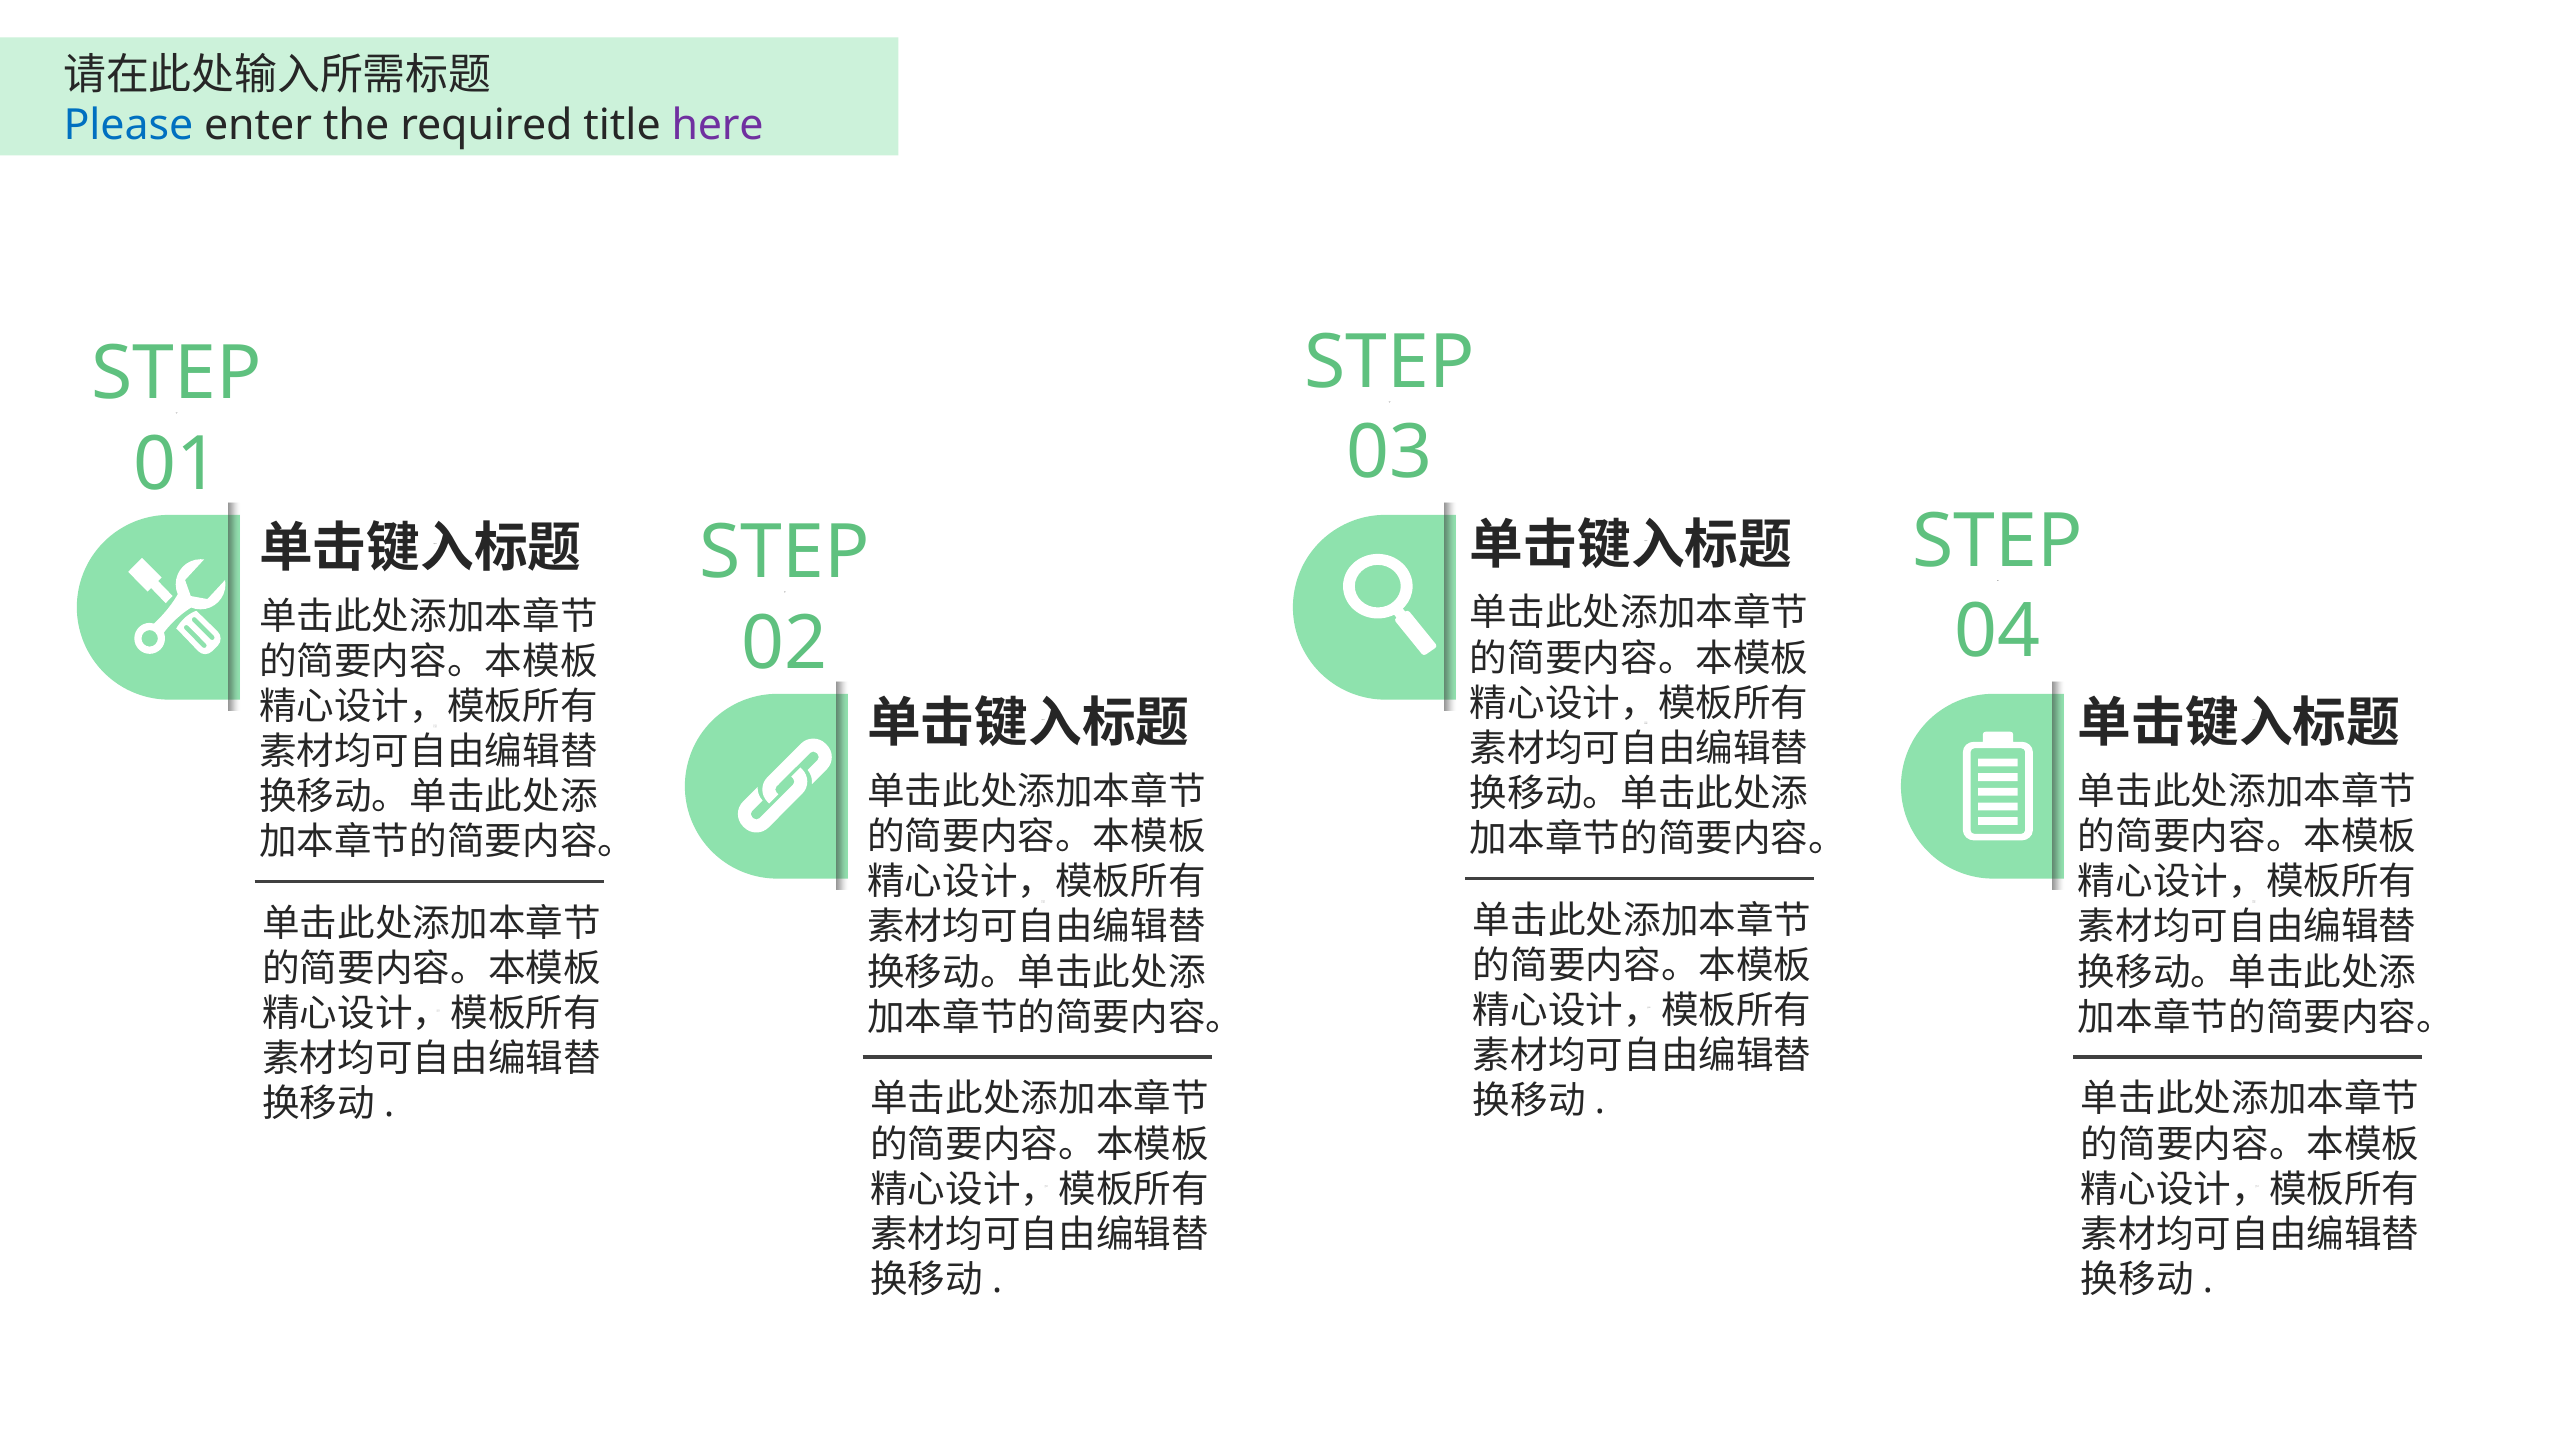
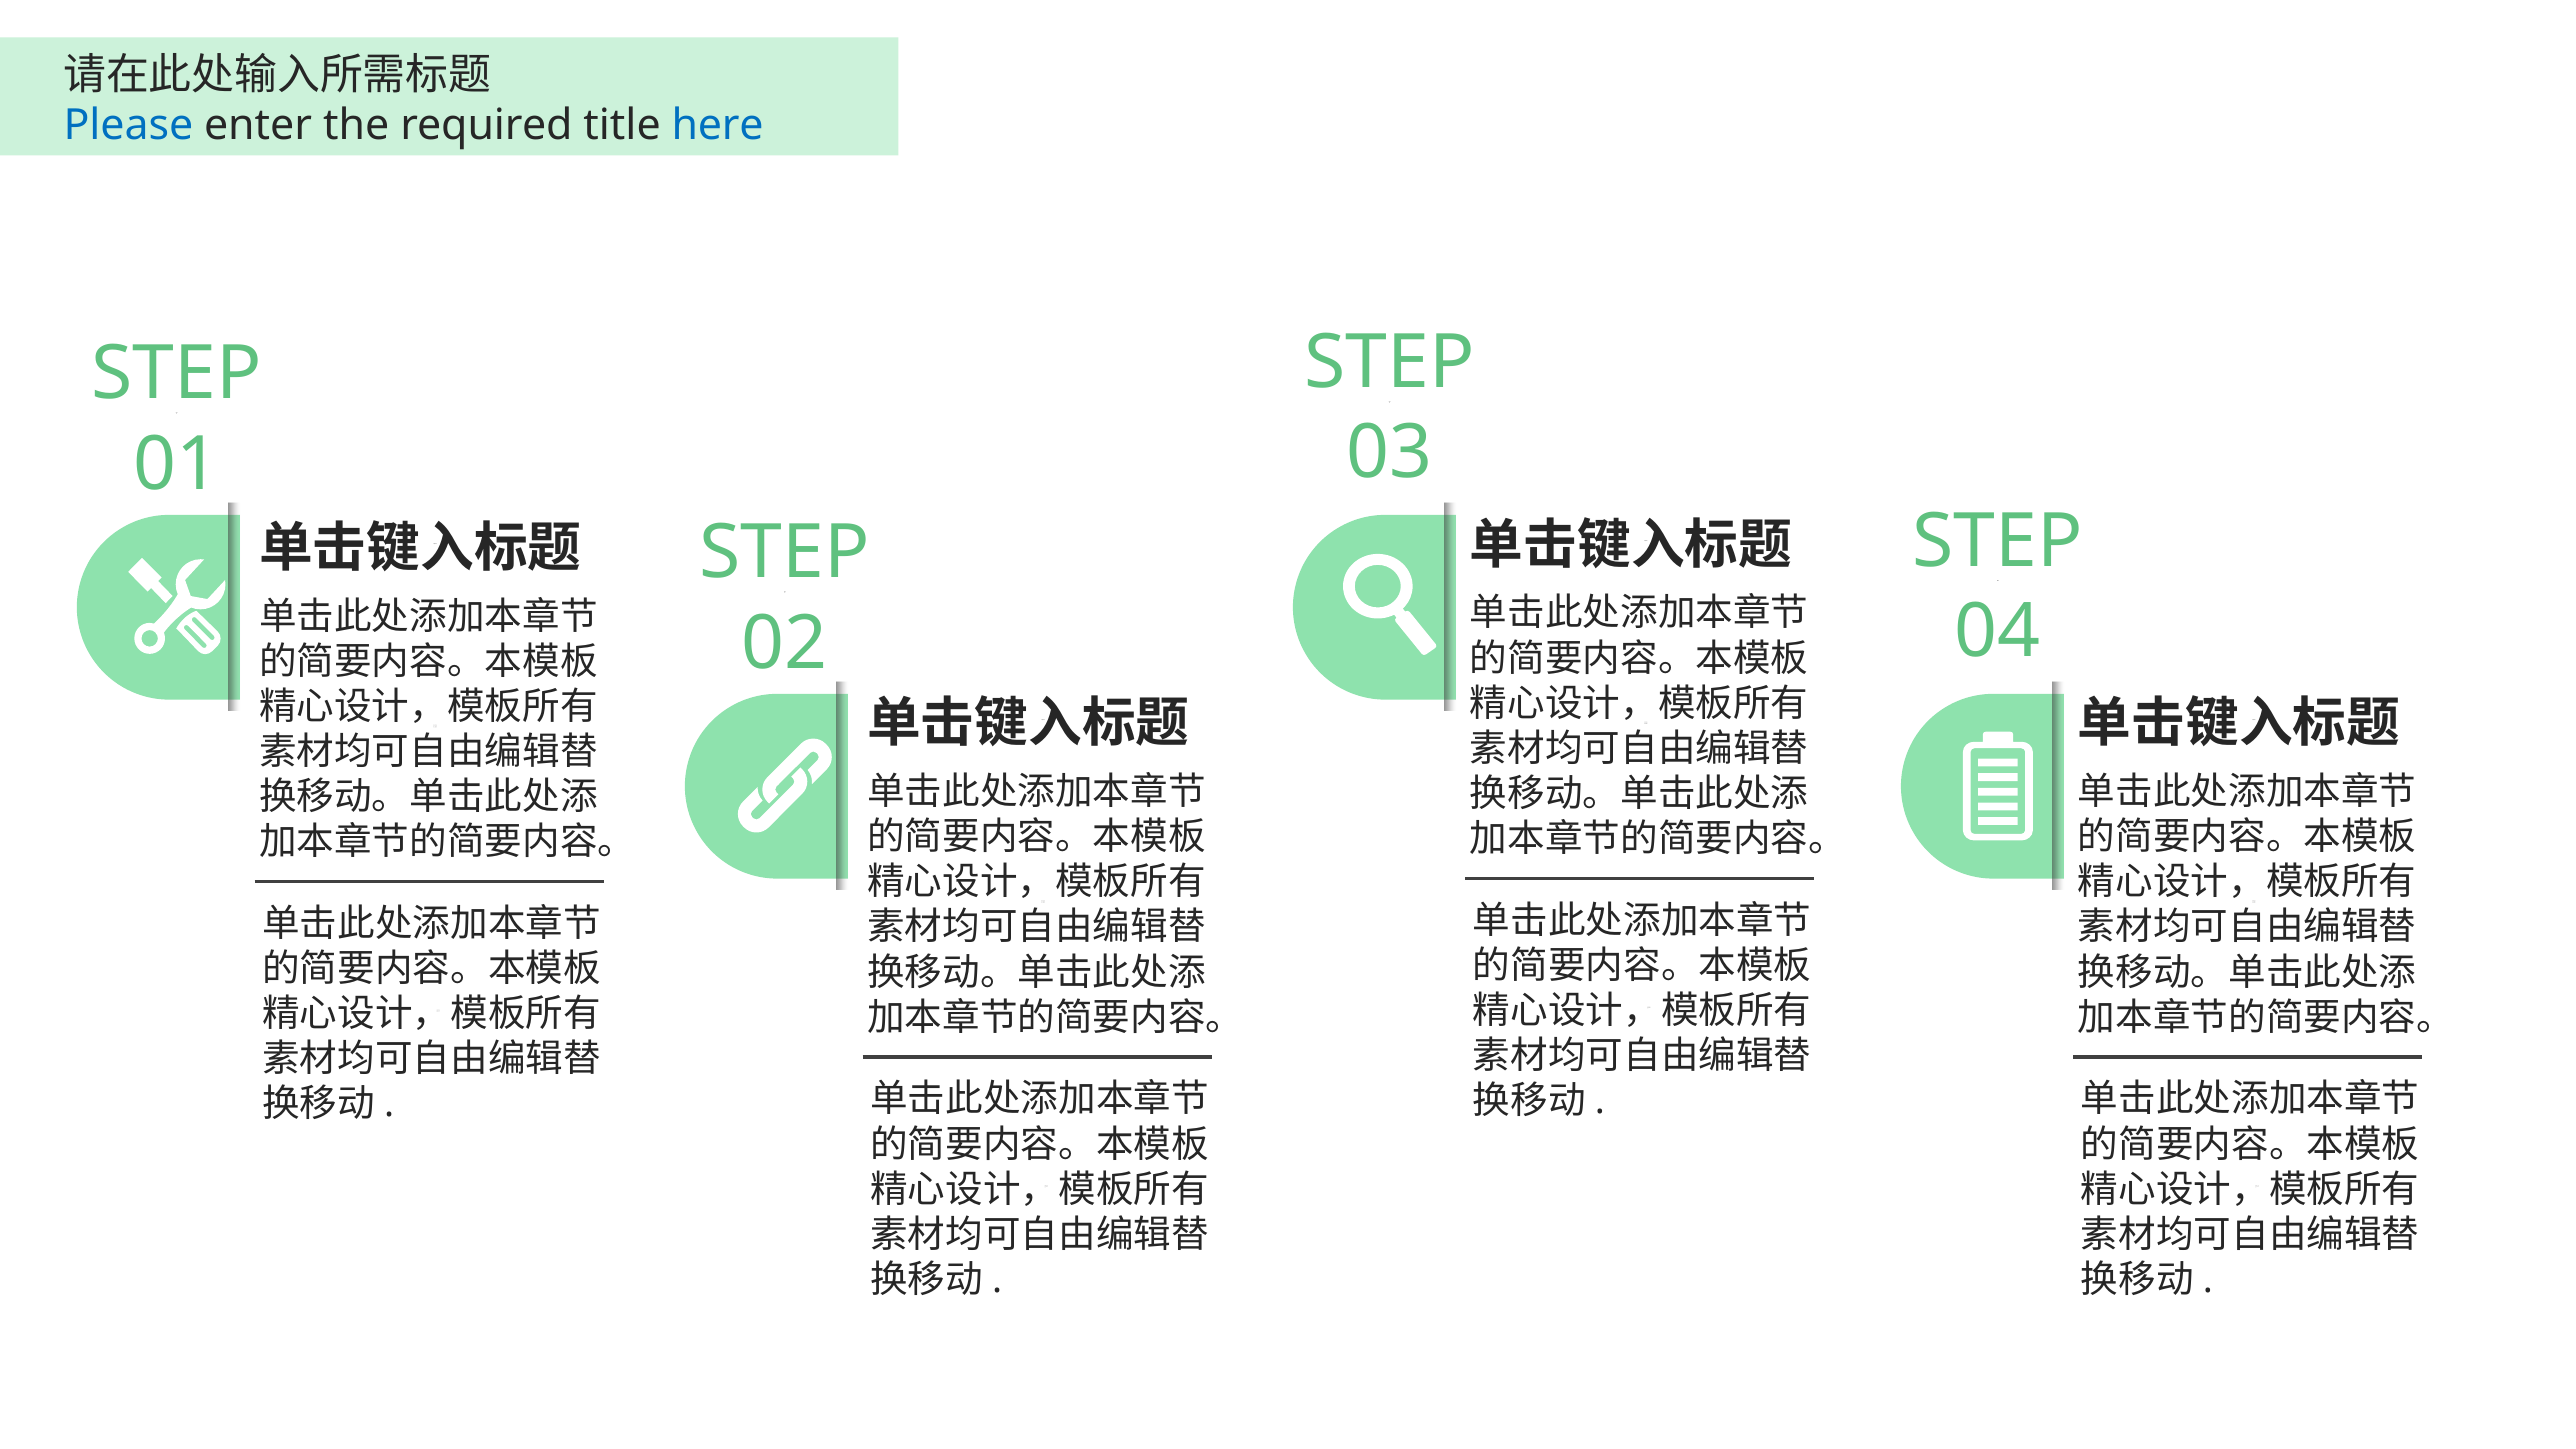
here colour: purple -> blue
